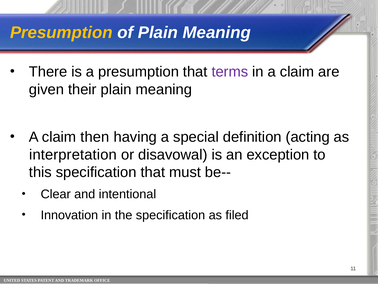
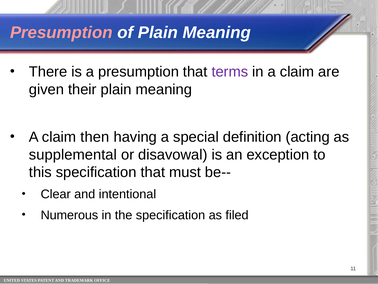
Presumption at (61, 33) colour: yellow -> pink
interpretation: interpretation -> supplemental
Innovation: Innovation -> Numerous
